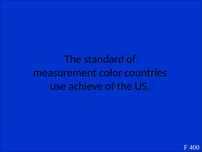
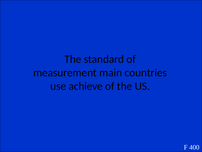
color: color -> main
